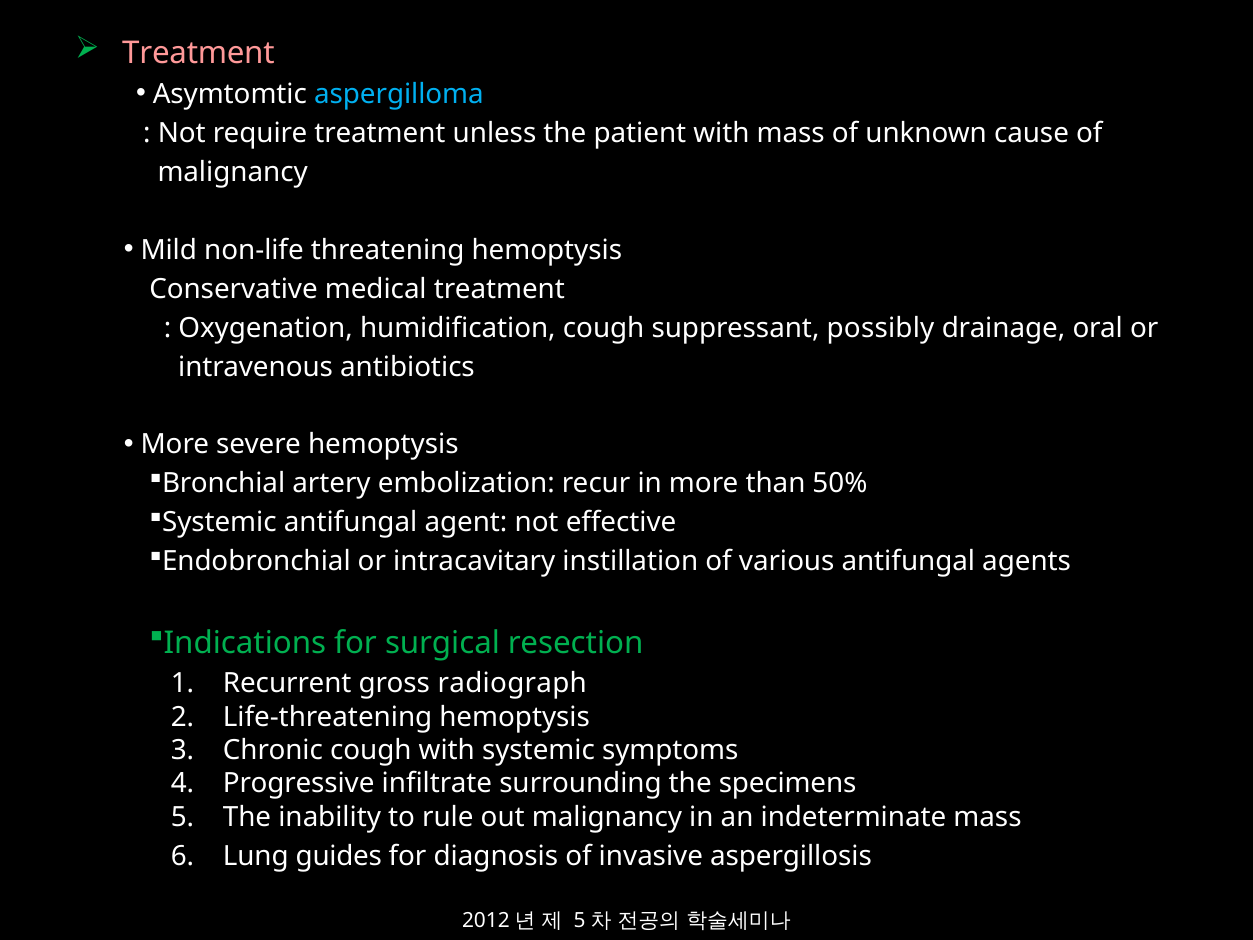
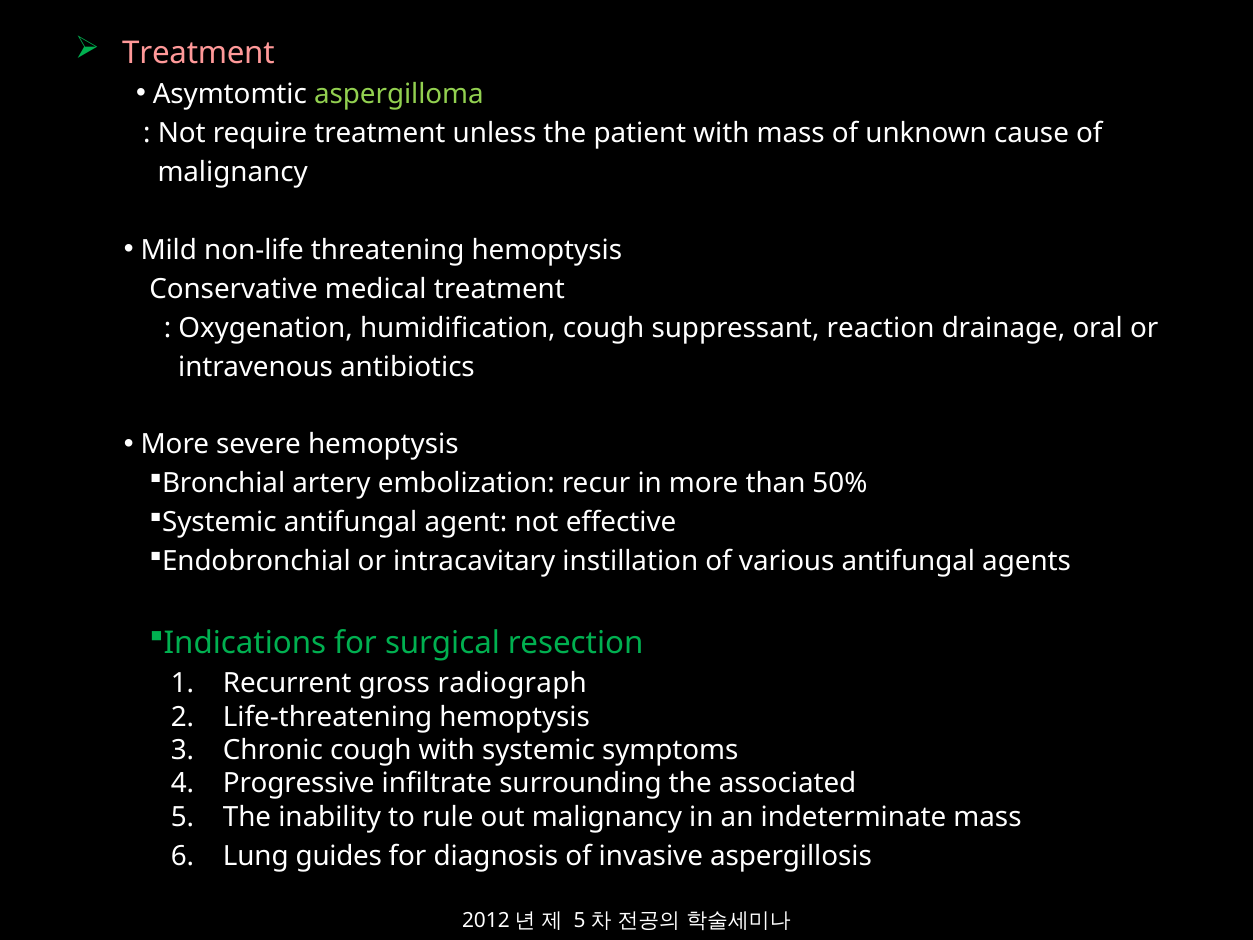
aspergilloma colour: light blue -> light green
possibly: possibly -> reaction
specimens: specimens -> associated
